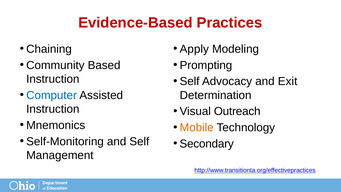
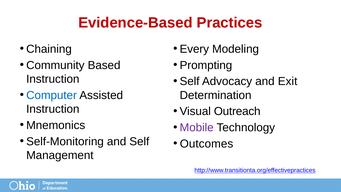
Apply: Apply -> Every
Mobile colour: orange -> purple
Secondary: Secondary -> Outcomes
